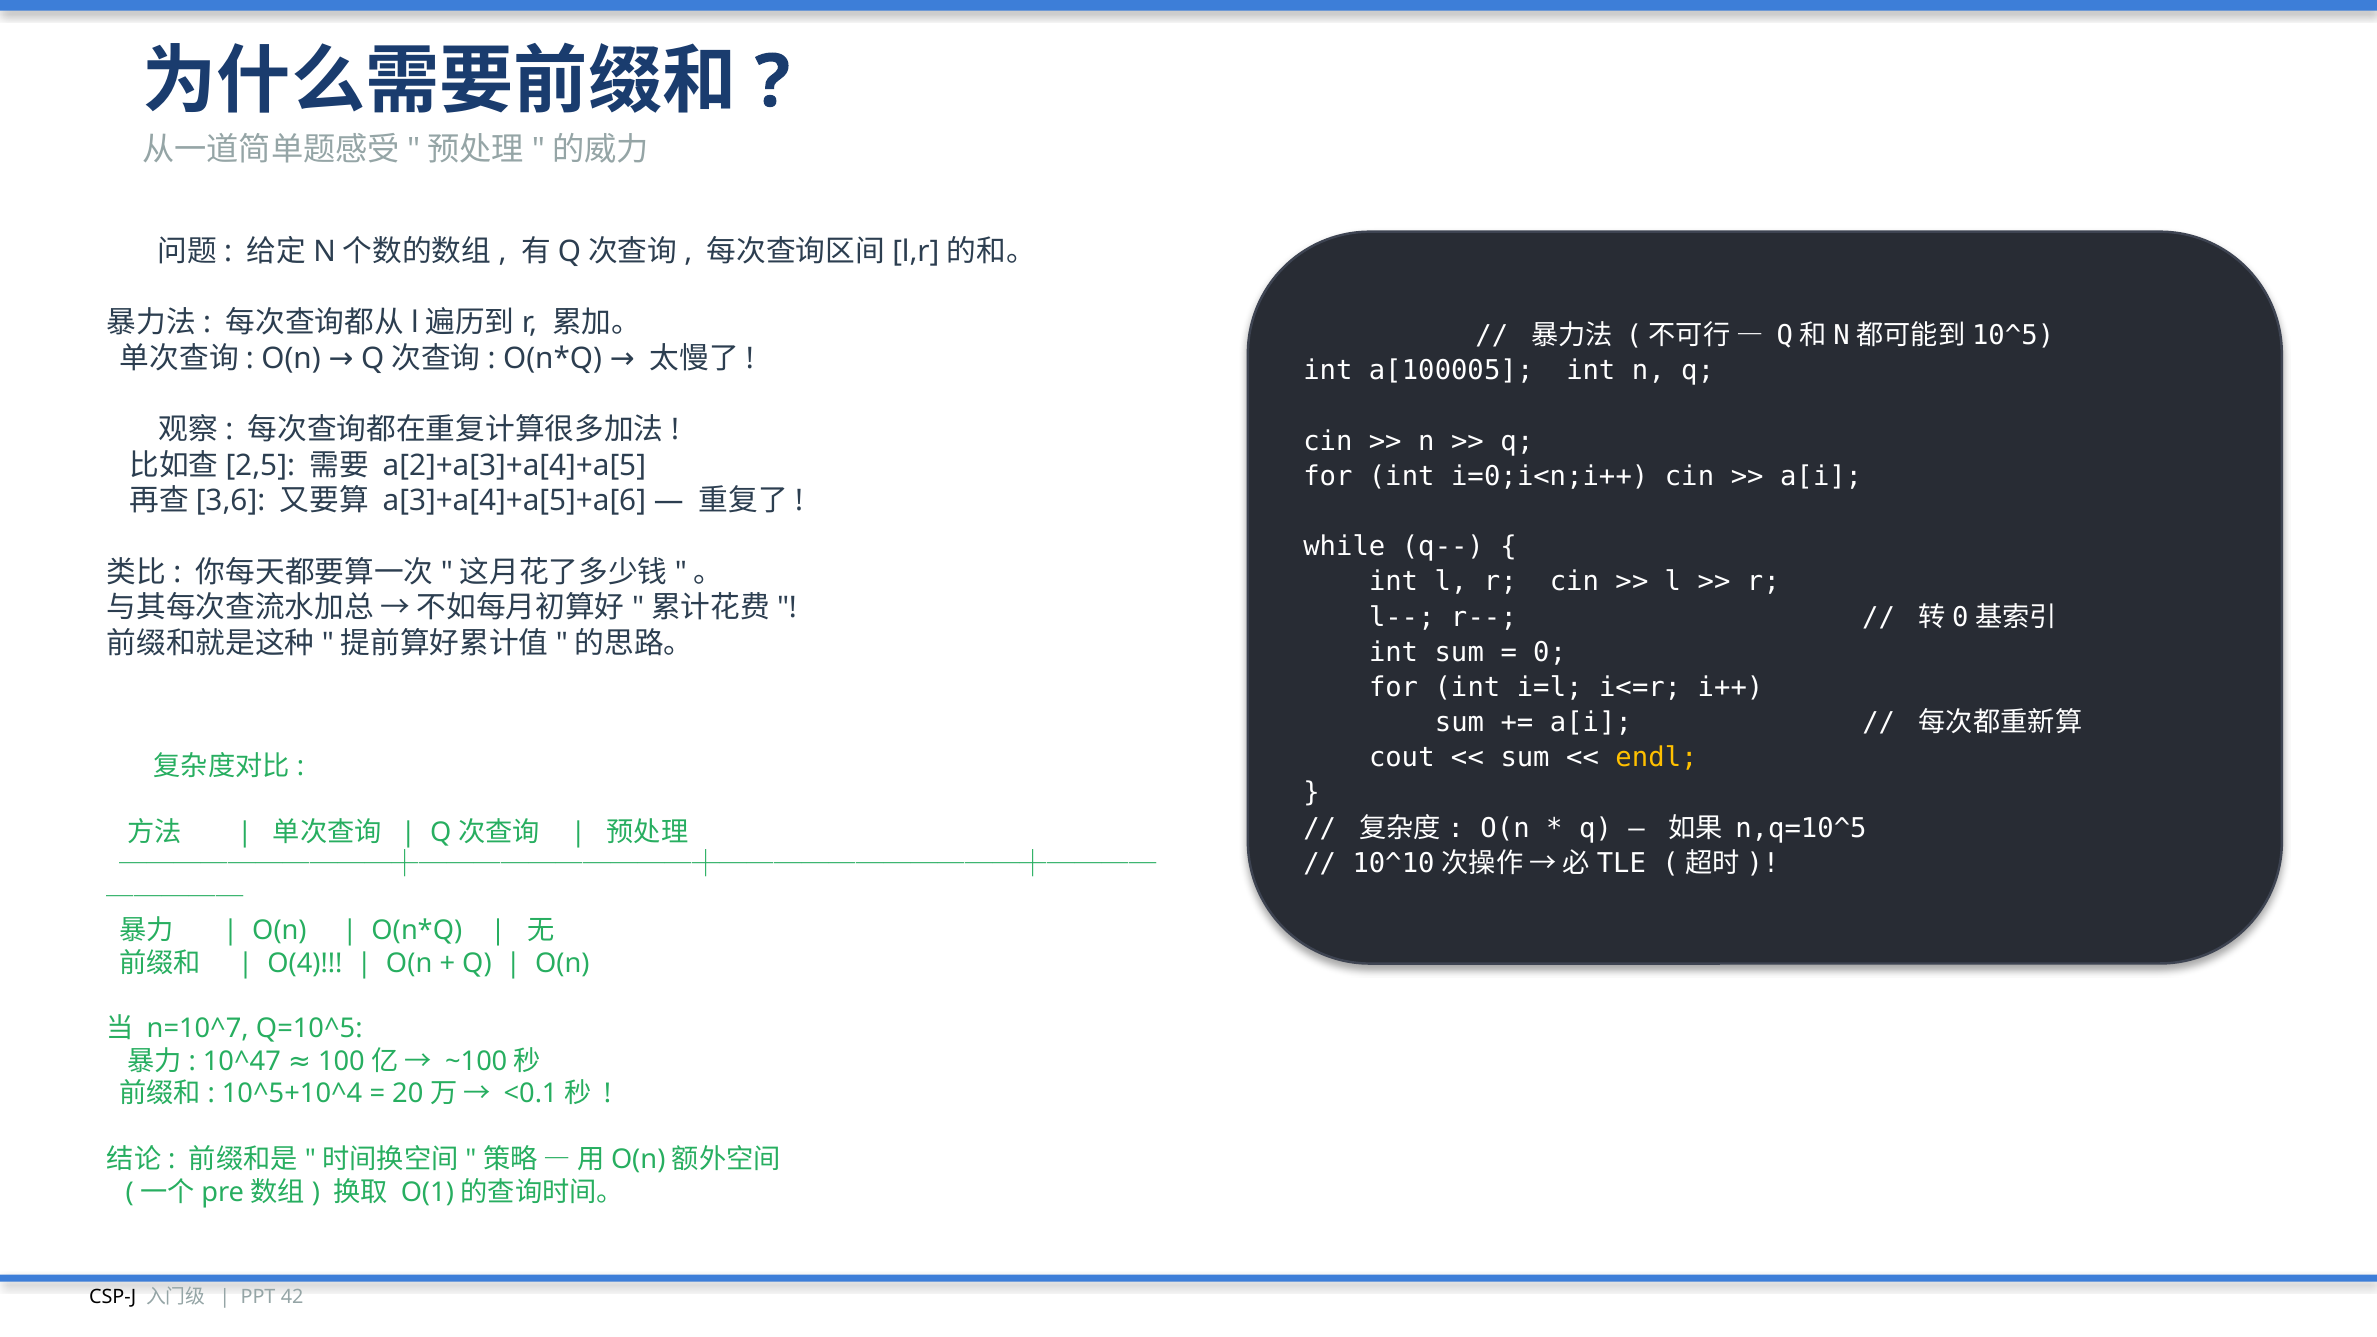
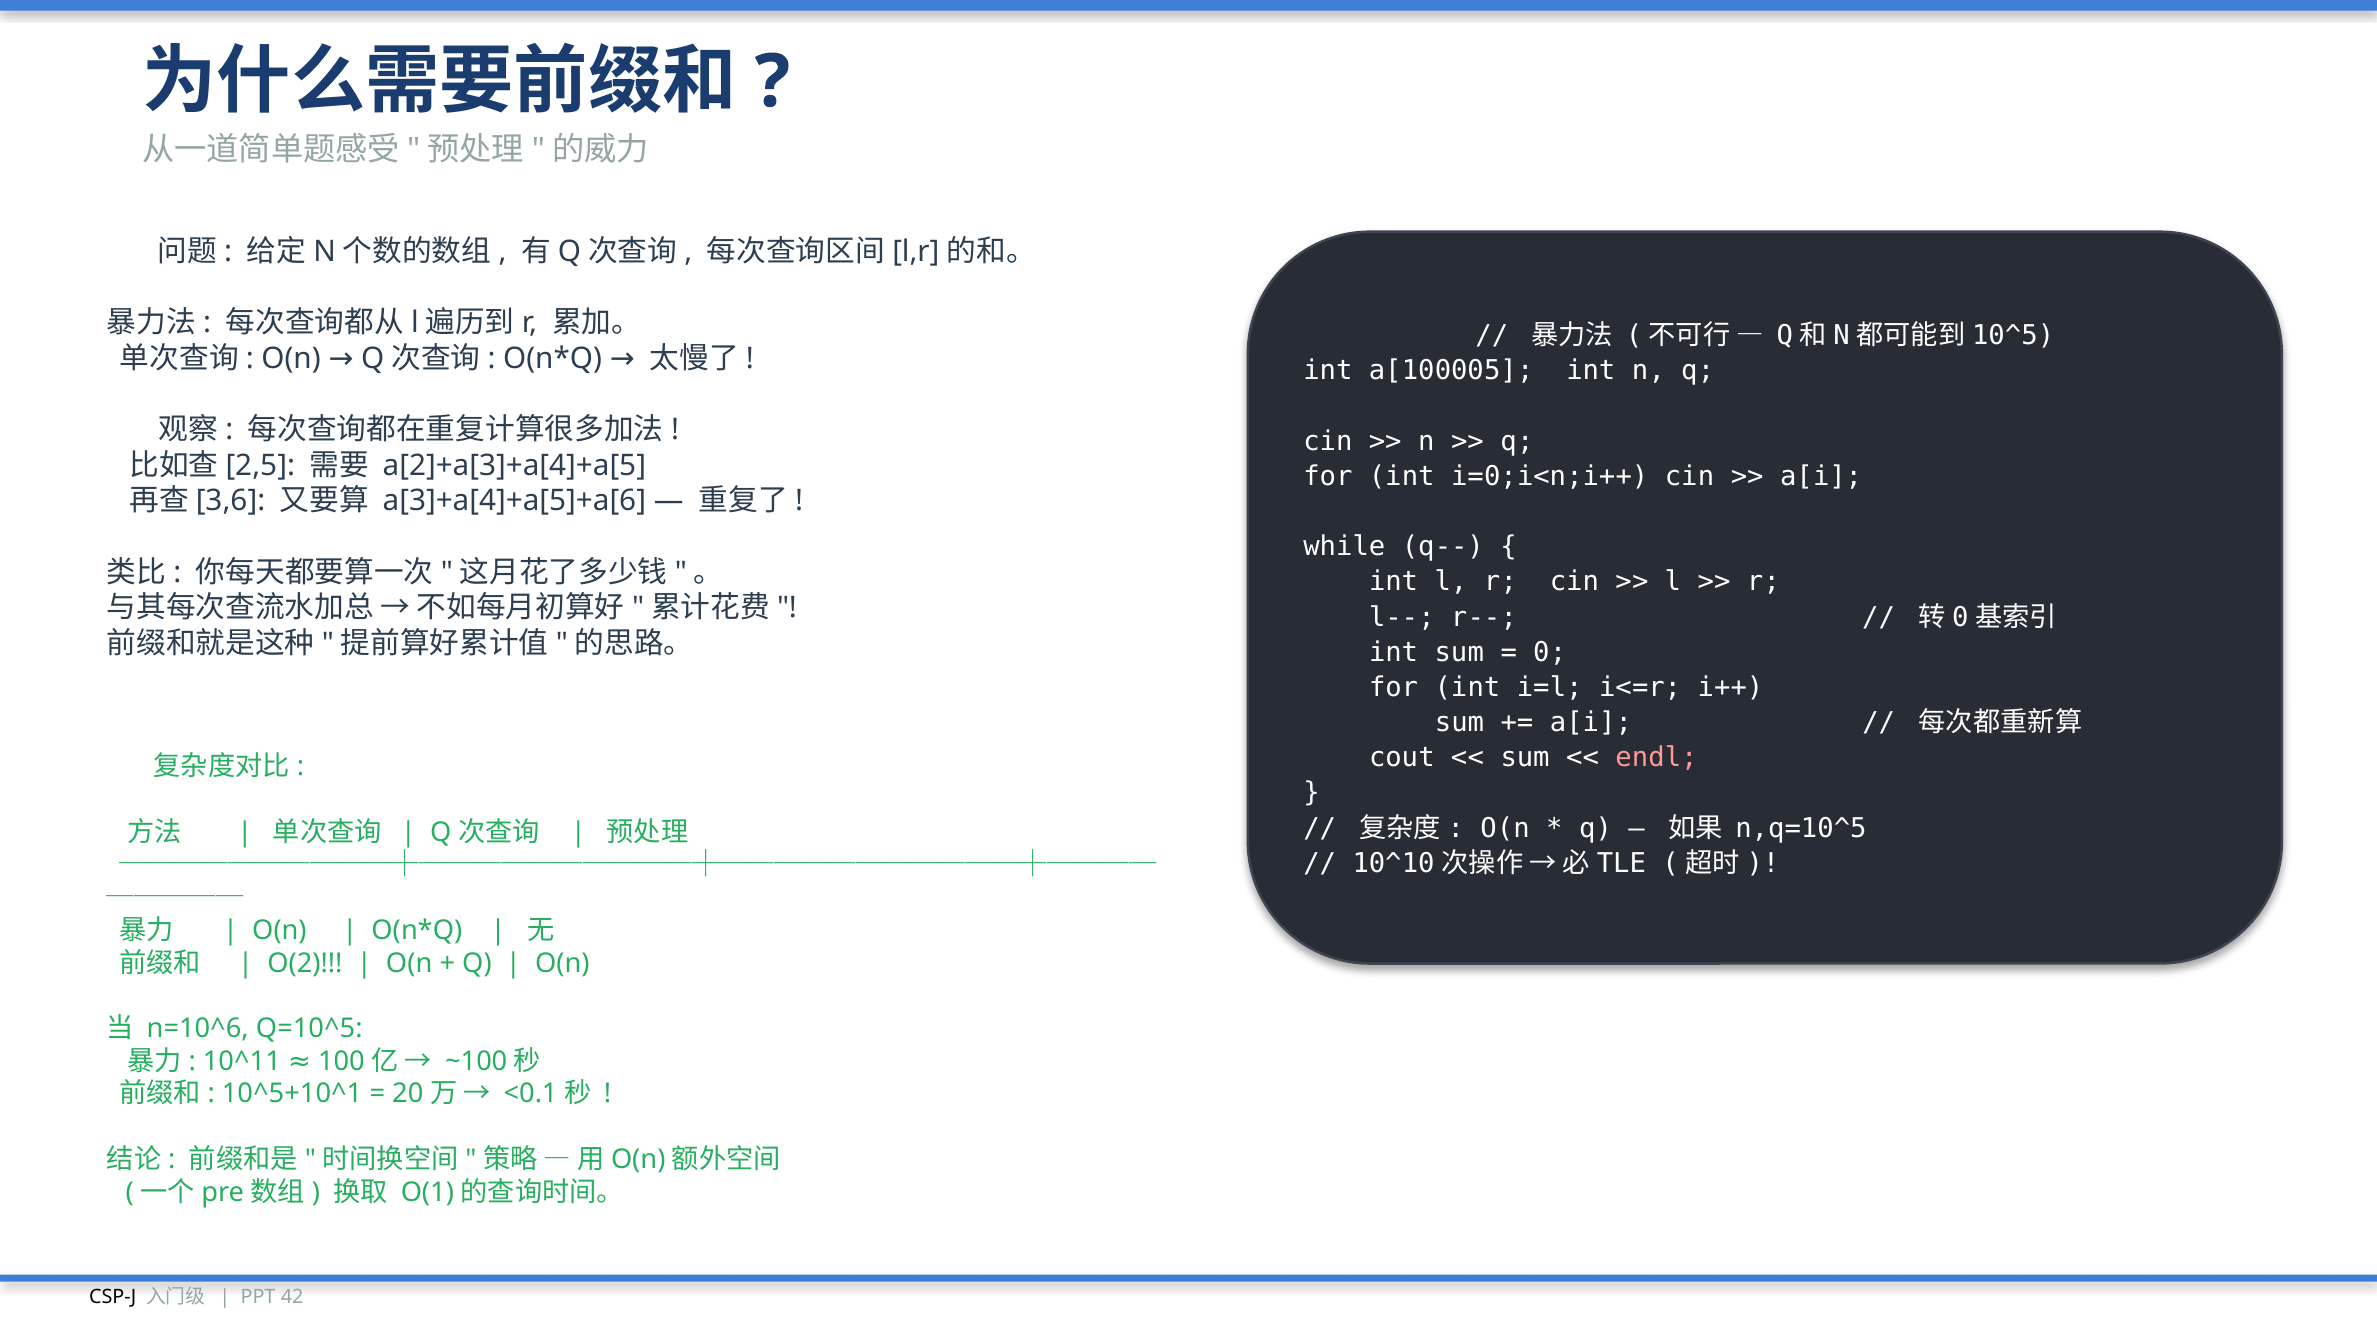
endl colour: yellow -> pink
O(4: O(4 -> O(2
n=10^7: n=10^7 -> n=10^6
10^47: 10^47 -> 10^11
10^5+10^4: 10^5+10^4 -> 10^5+10^1
